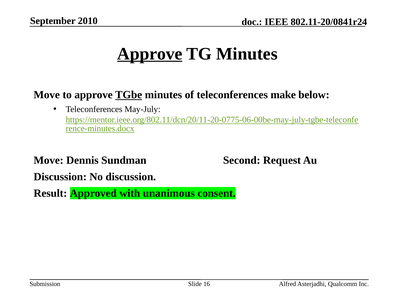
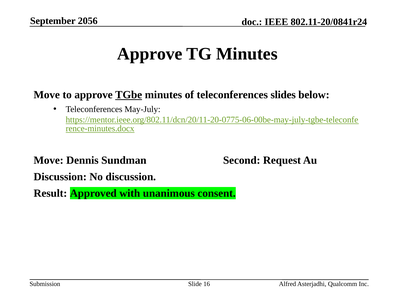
2010: 2010 -> 2056
Approve at (150, 54) underline: present -> none
make: make -> slides
